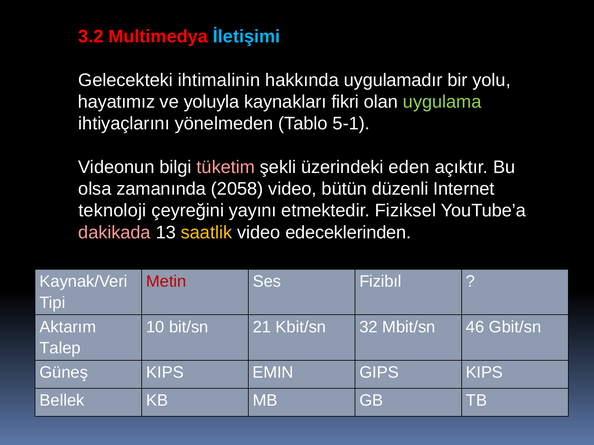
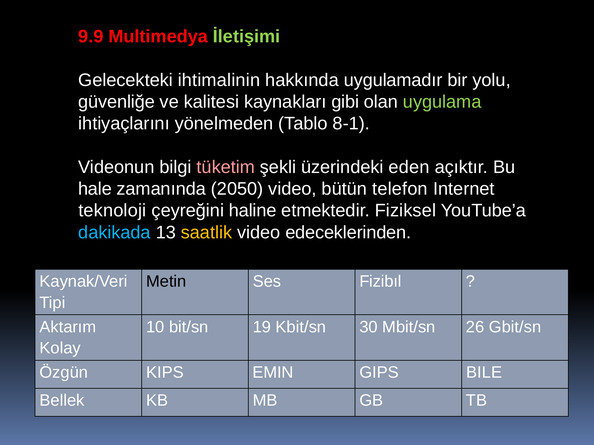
3.2: 3.2 -> 9.9
İletişimi colour: light blue -> light green
hayatımız: hayatımız -> güvenliğe
yoluyla: yoluyla -> kalitesi
fikri: fikri -> gibi
5-1: 5-1 -> 8-1
olsa: olsa -> hale
2058: 2058 -> 2050
düzenli: düzenli -> telefon
yayını: yayını -> haline
dakikada colour: pink -> light blue
Metin colour: red -> black
21: 21 -> 19
32: 32 -> 30
46: 46 -> 26
Talep: Talep -> Kolay
Güneş: Güneş -> Özgün
GIPS KIPS: KIPS -> BILE
